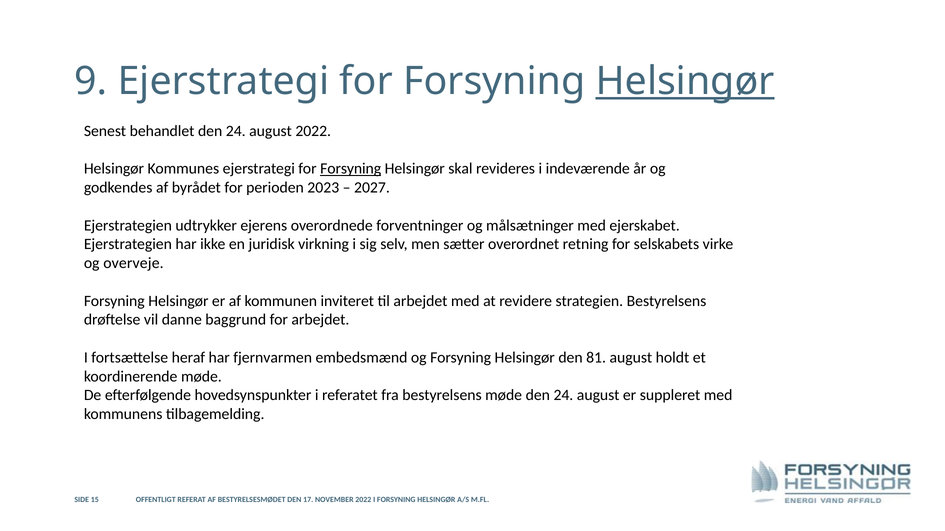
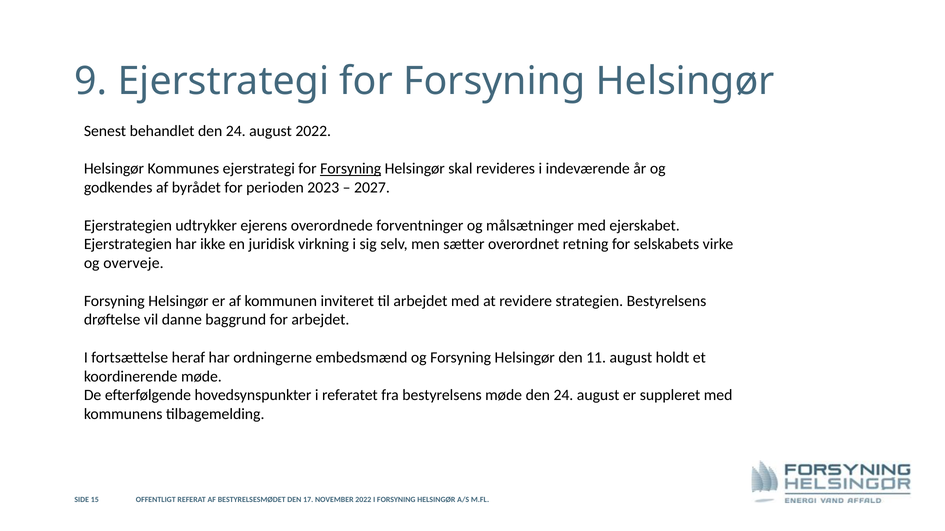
Helsingør at (685, 82) underline: present -> none
fjernvarmen: fjernvarmen -> ordningerne
81: 81 -> 11
